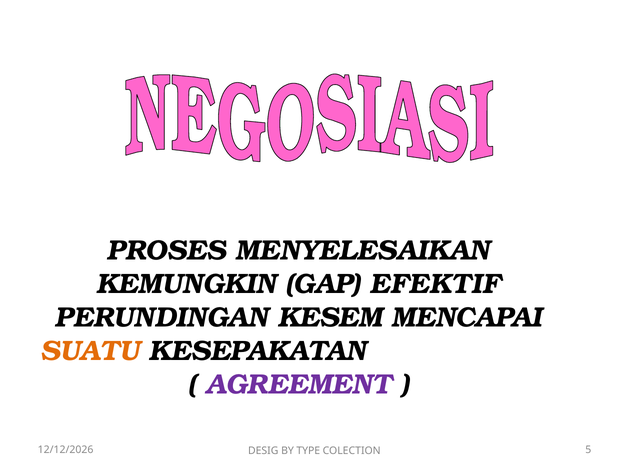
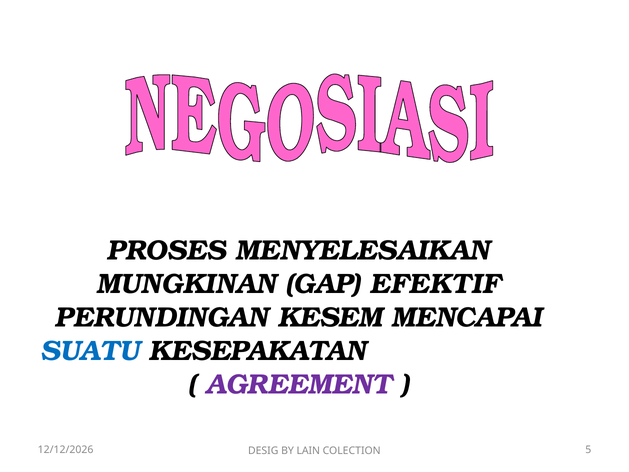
KEMUNGKIN: KEMUNGKIN -> MUNGKINAN
SUATU colour: orange -> blue
TYPE: TYPE -> LAIN
